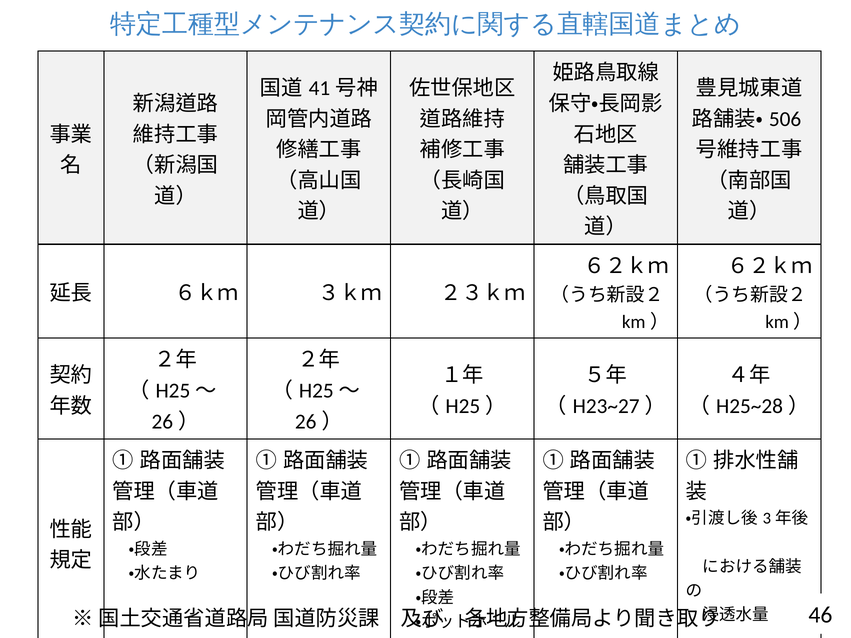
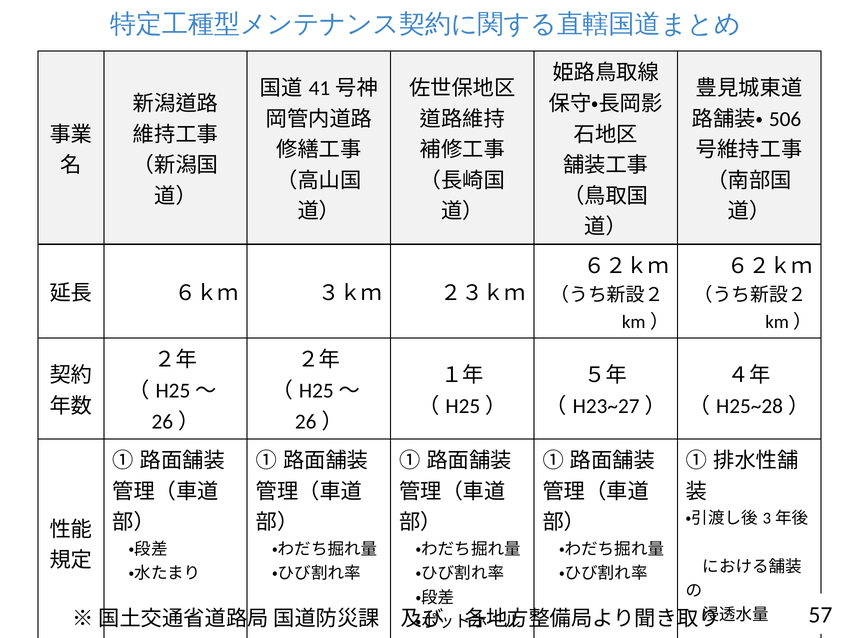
46: 46 -> 57
